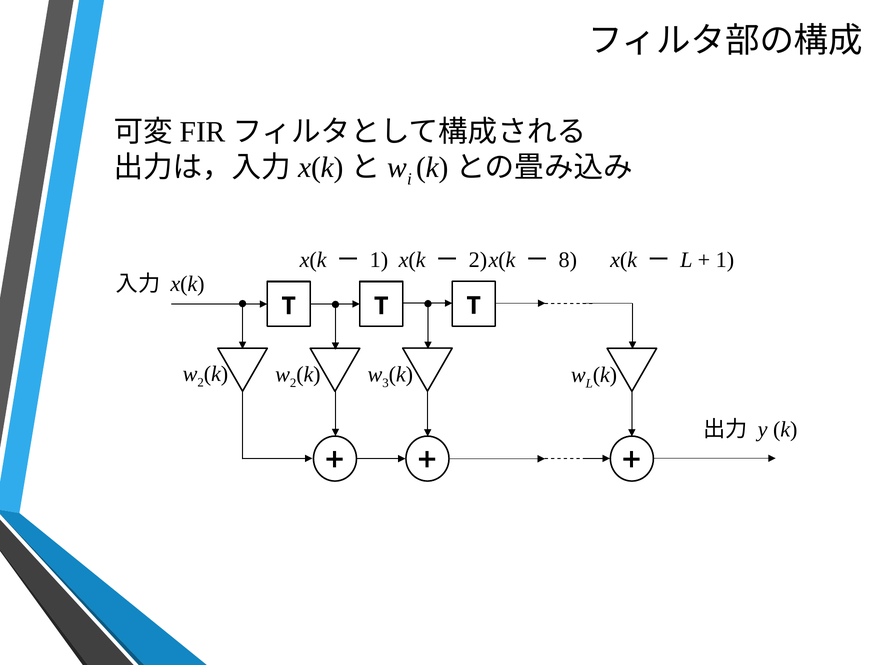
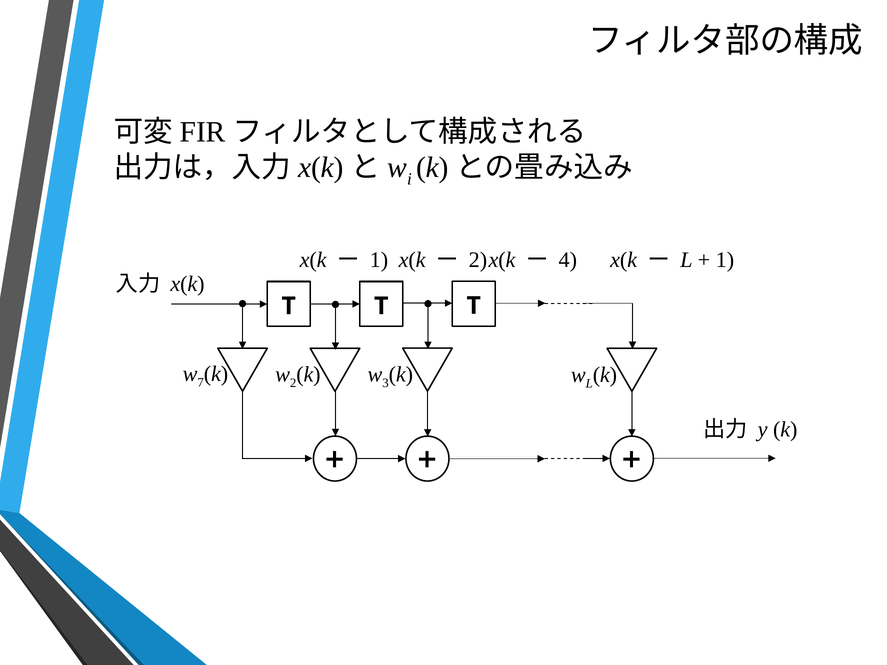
8: 8 -> 4
2 at (201, 383): 2 -> 7
